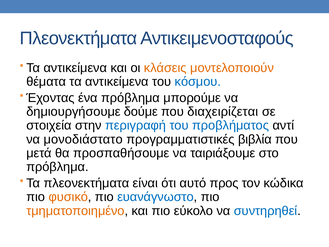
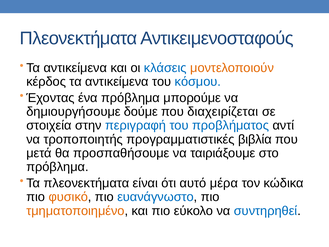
κλάσεις colour: orange -> blue
θέματα: θέματα -> κέρδος
μονοδιάστατο: μονοδιάστατο -> τροποποιητής
προς: προς -> μέρα
